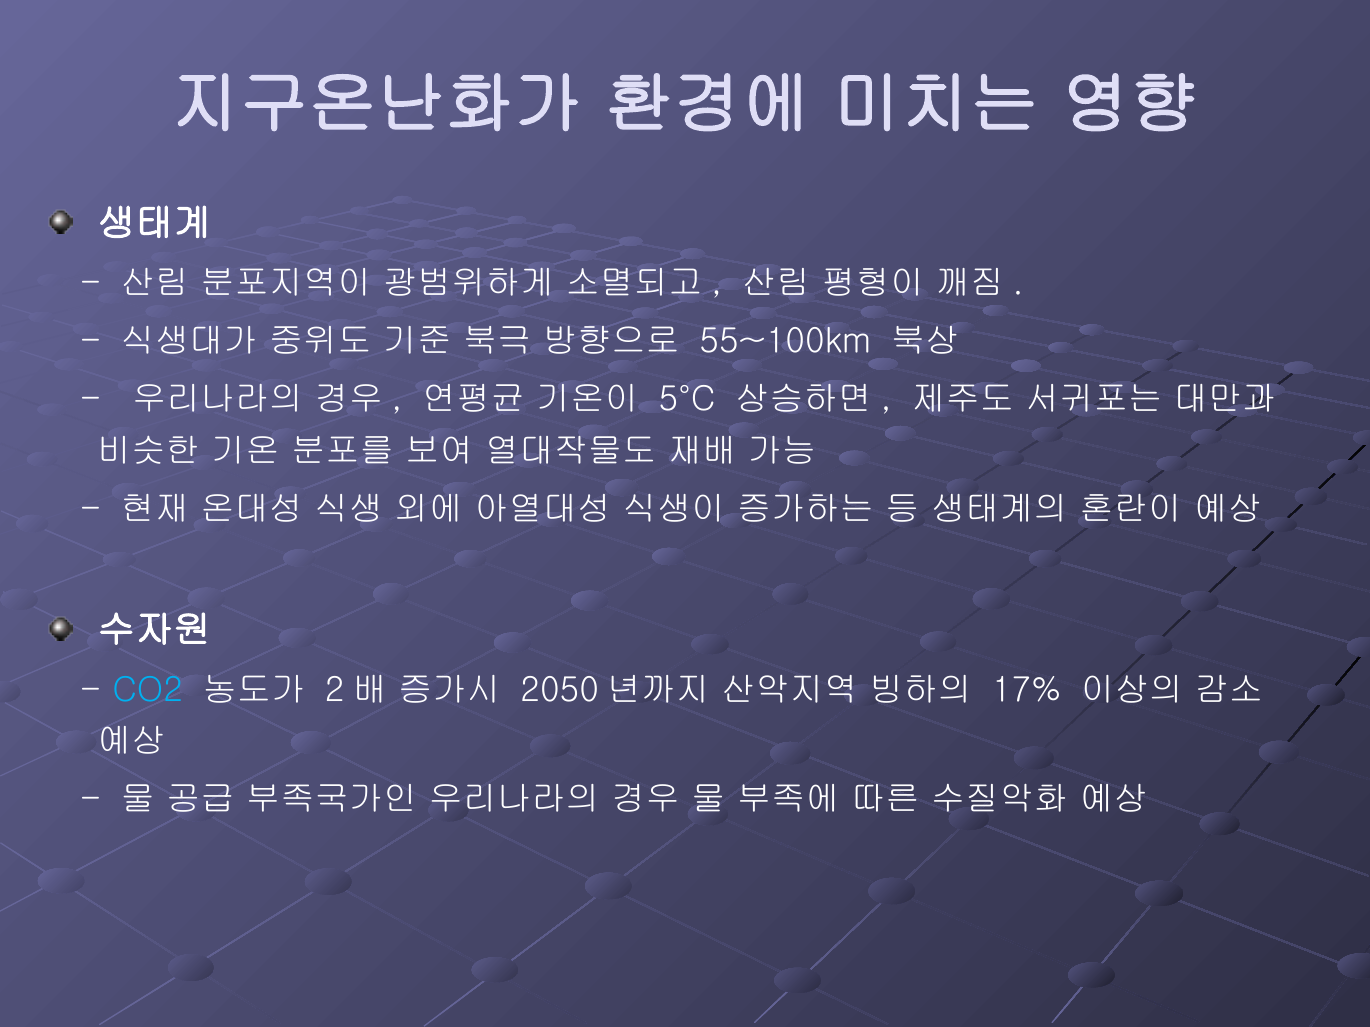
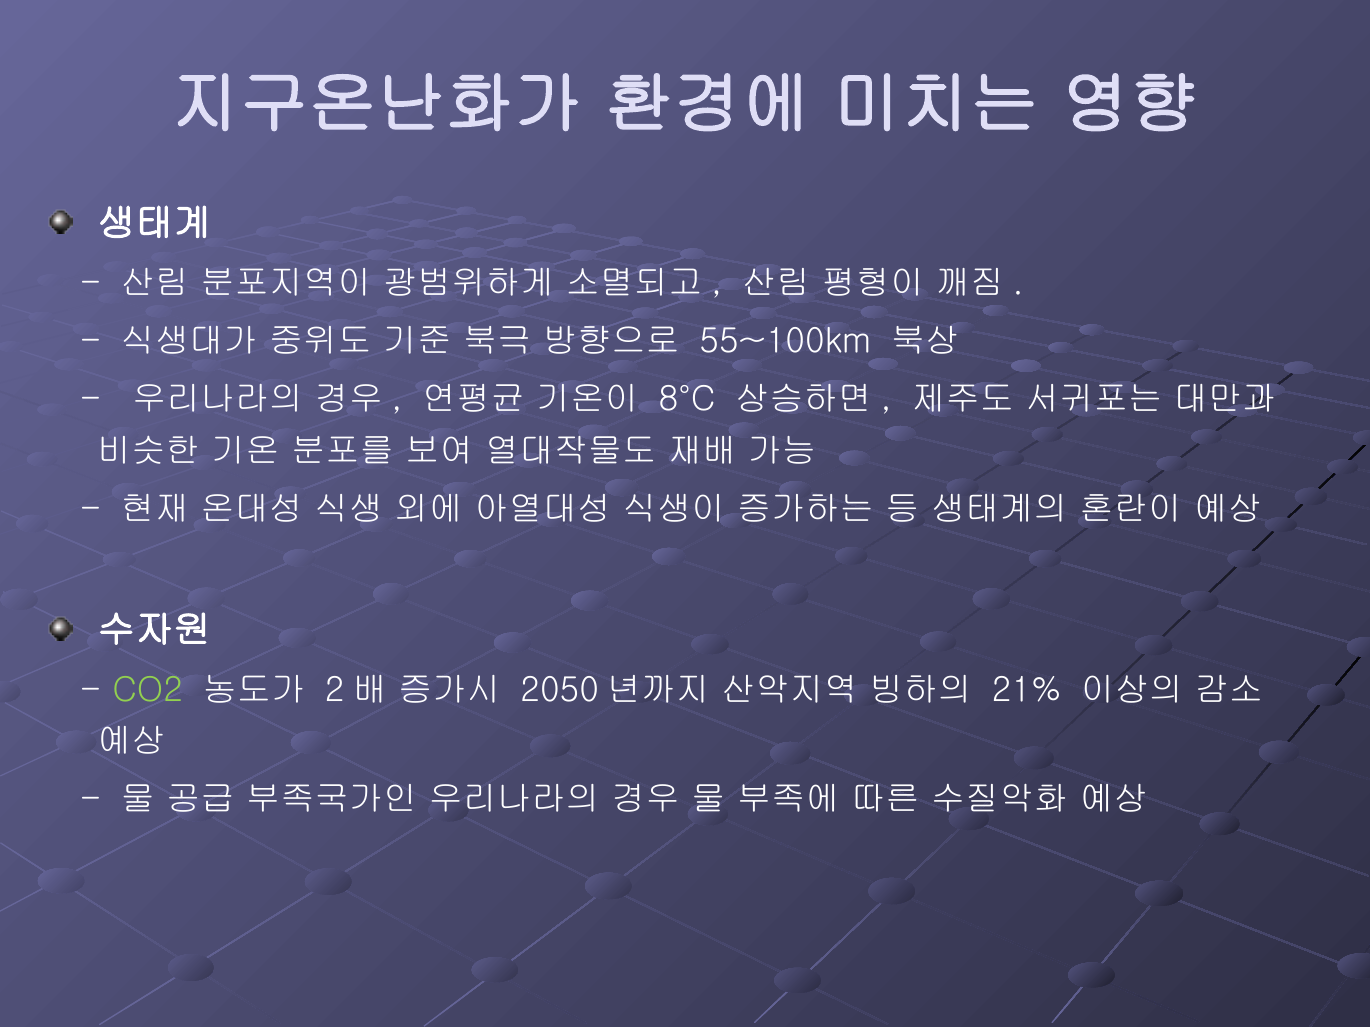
5°C: 5°C -> 8°C
CO2 colour: light blue -> light green
17%: 17% -> 21%
